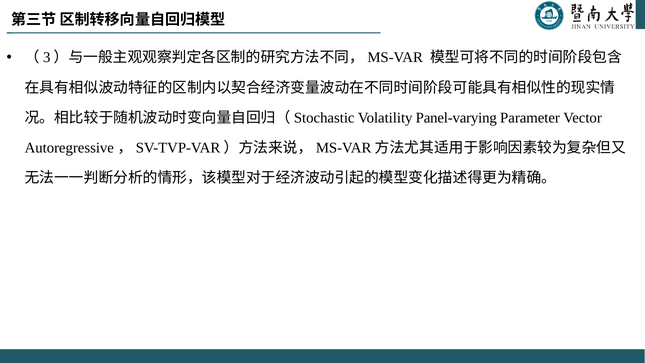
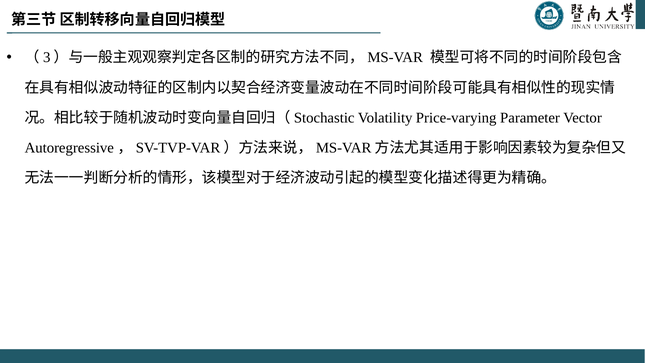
Panel-varying: Panel-varying -> Price-varying
